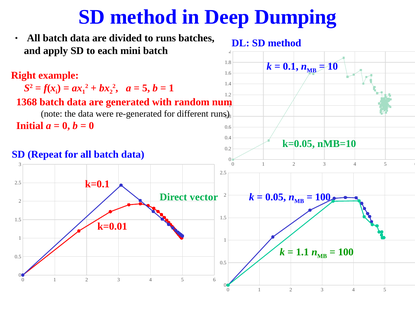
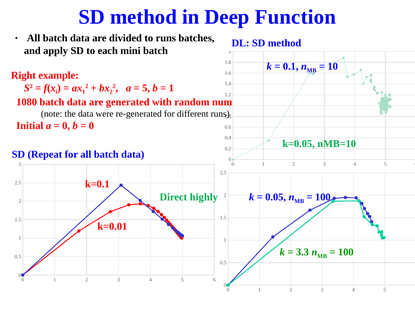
Dumping: Dumping -> Function
1368: 1368 -> 1080
vector: vector -> highly
1.1: 1.1 -> 3.3
